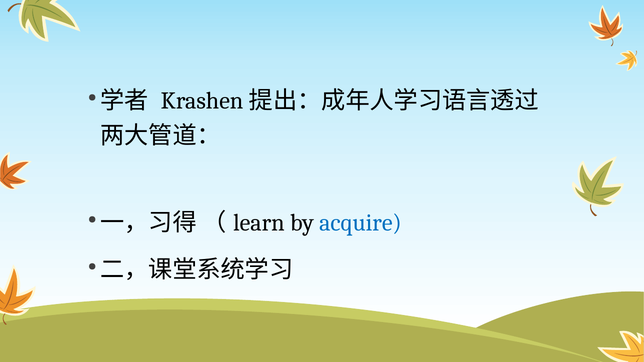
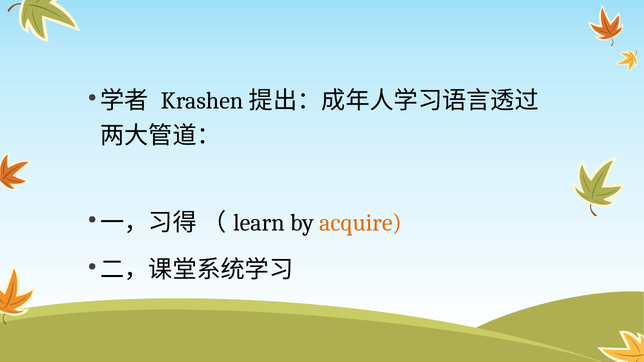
acquire colour: blue -> orange
